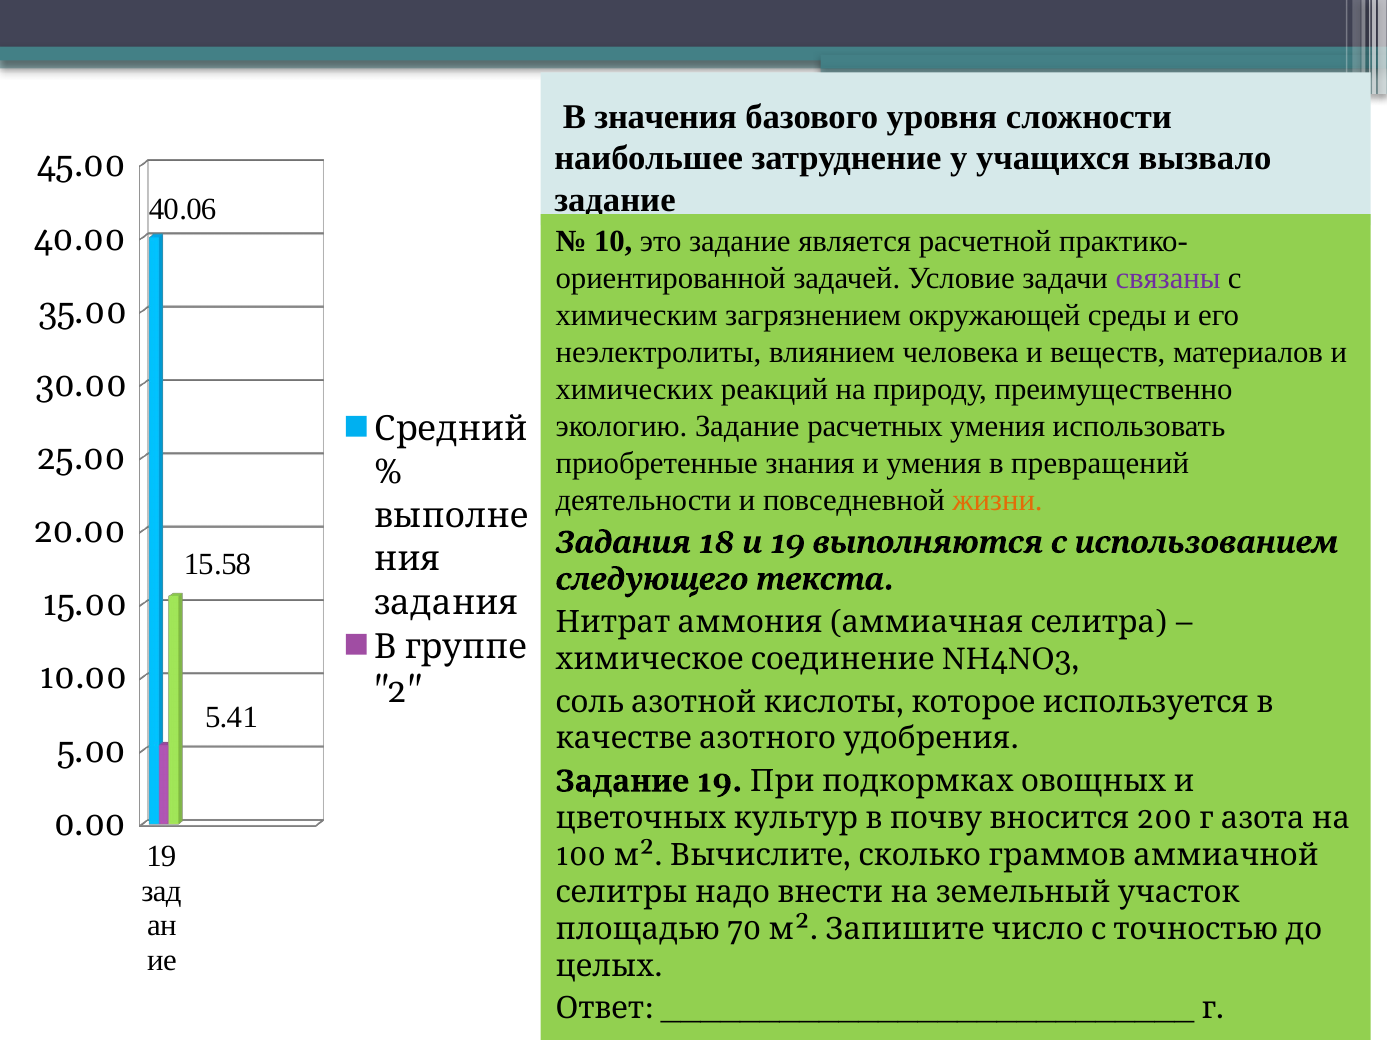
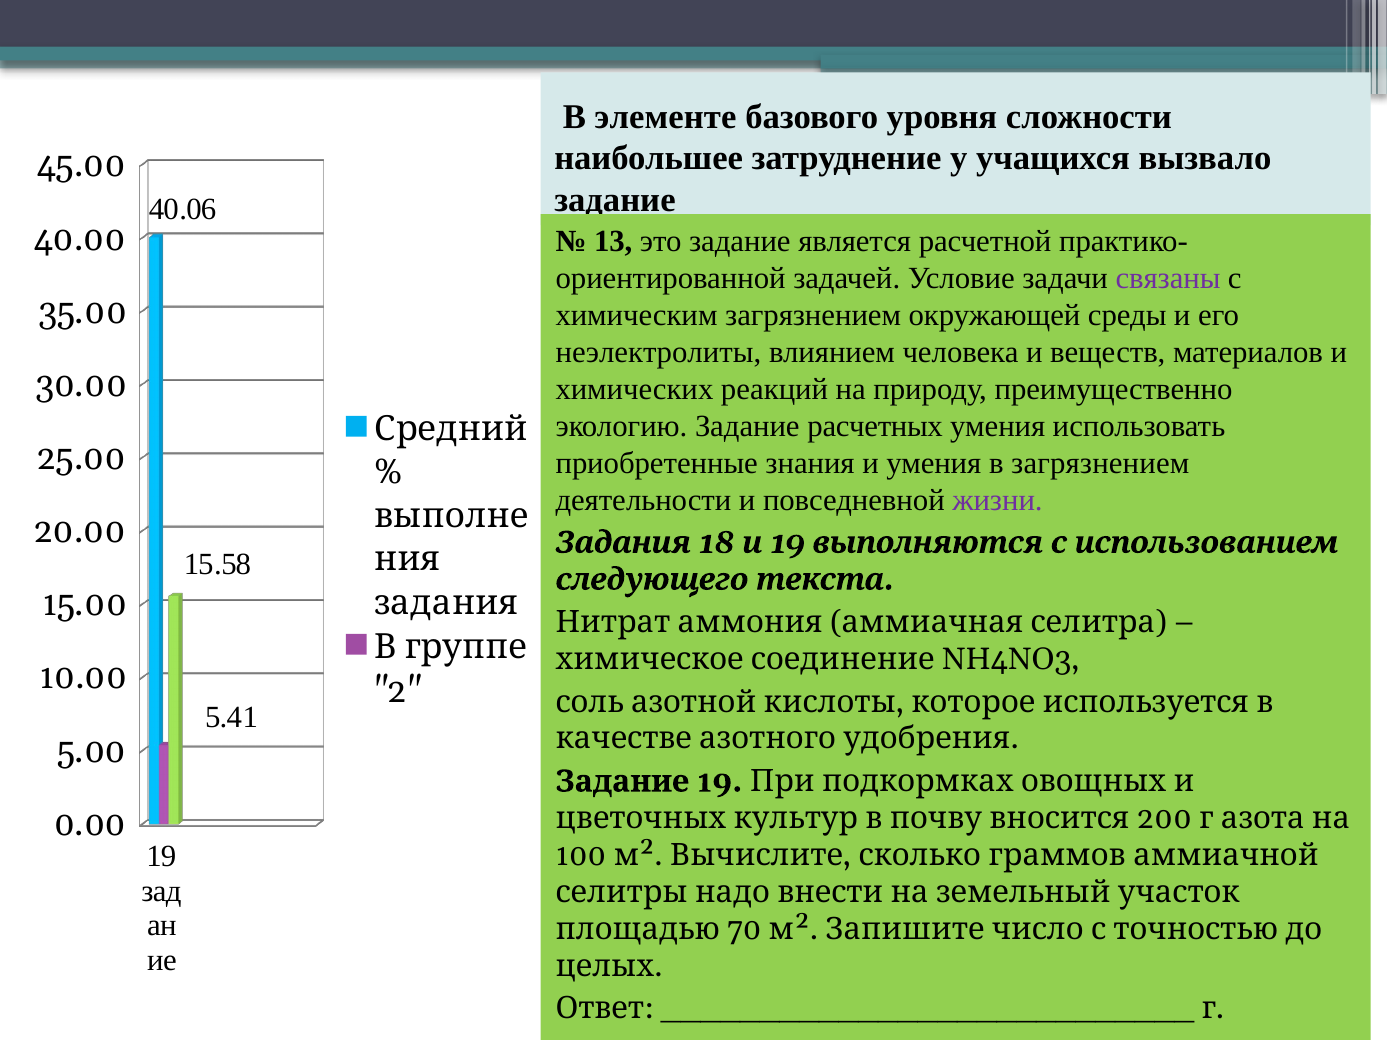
значения: значения -> элементе
10: 10 -> 13
в превращений: превращений -> загрязнением
жизни colour: orange -> purple
